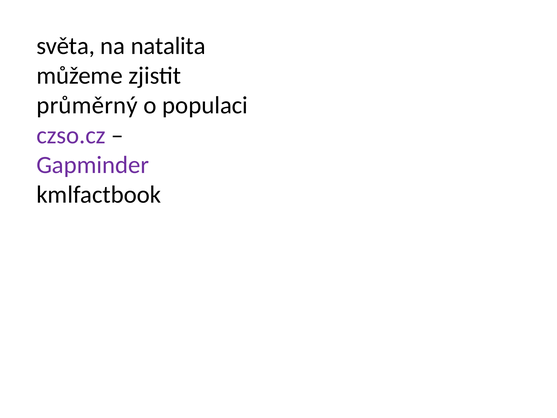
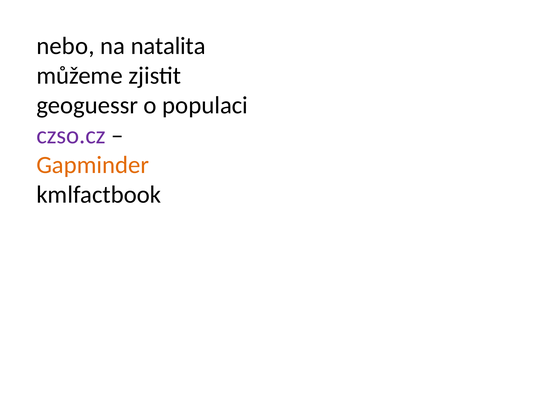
světa: světa -> nebo
průměrný: průměrný -> geoguessr
Gapminder colour: purple -> orange
